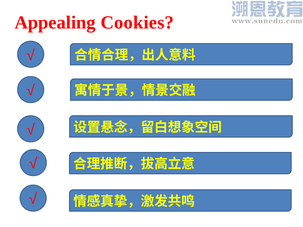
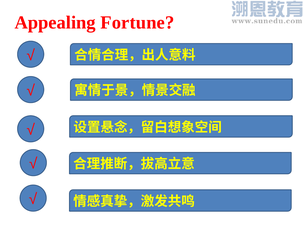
Cookies: Cookies -> Fortune
